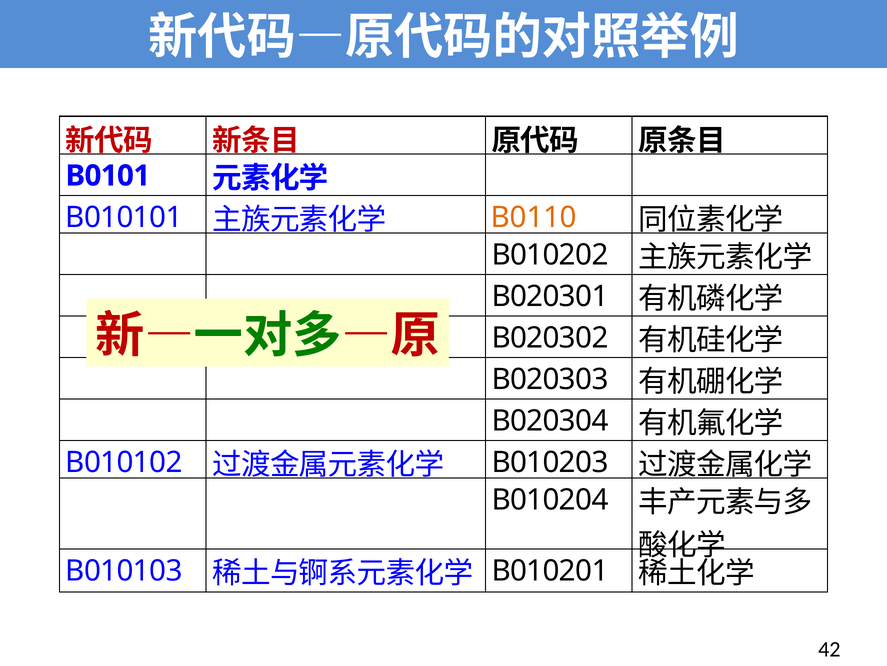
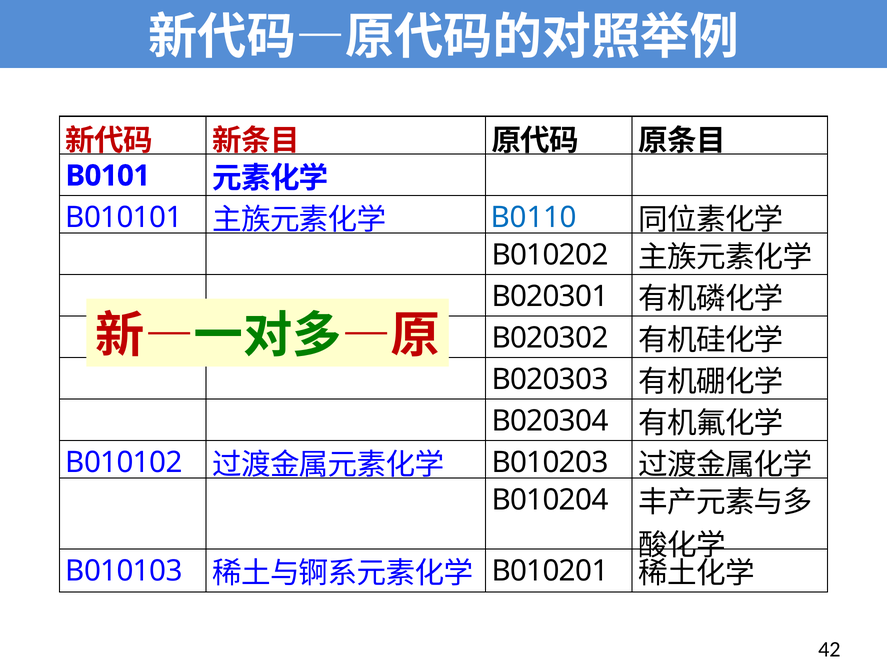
B0110 colour: orange -> blue
